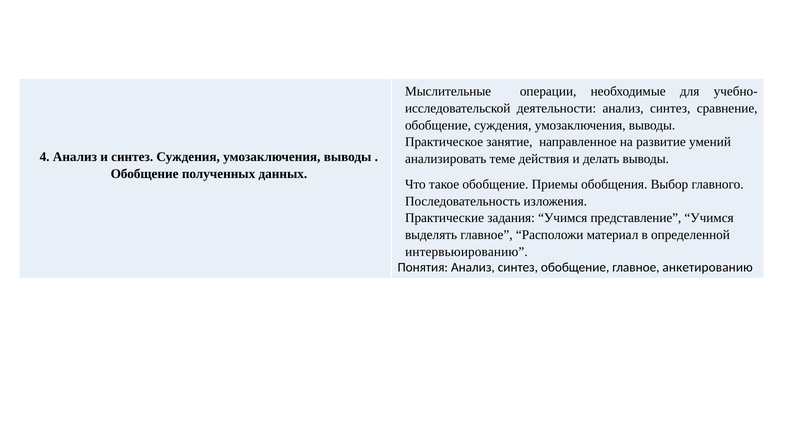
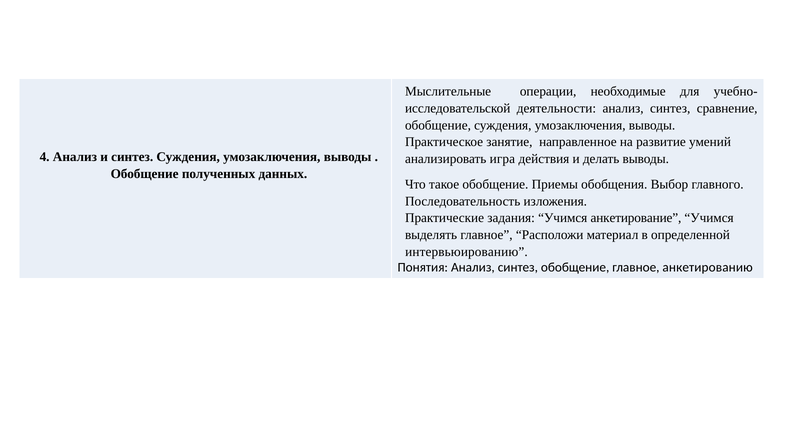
теме: теме -> игра
представление: представление -> анкетирование
